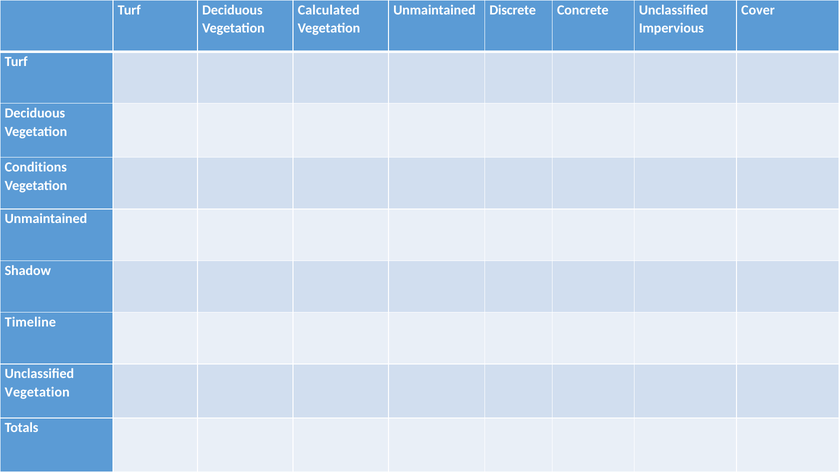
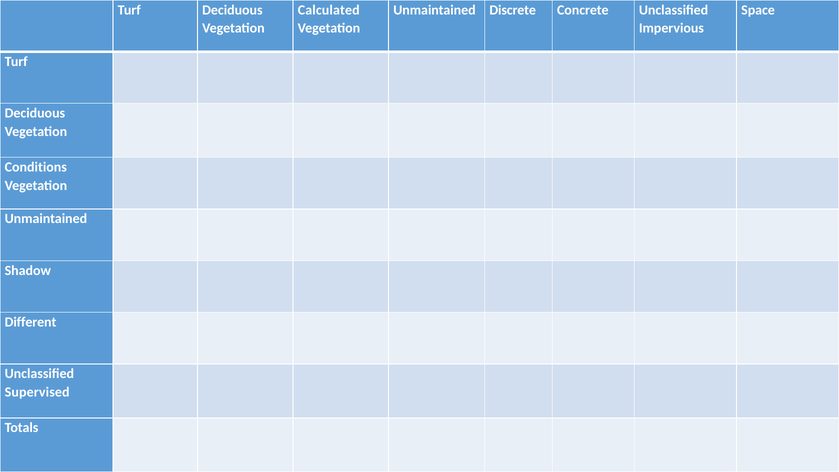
Cover: Cover -> Space
Timeline: Timeline -> Different
Vegetation at (37, 392): Vegetation -> Supervised
